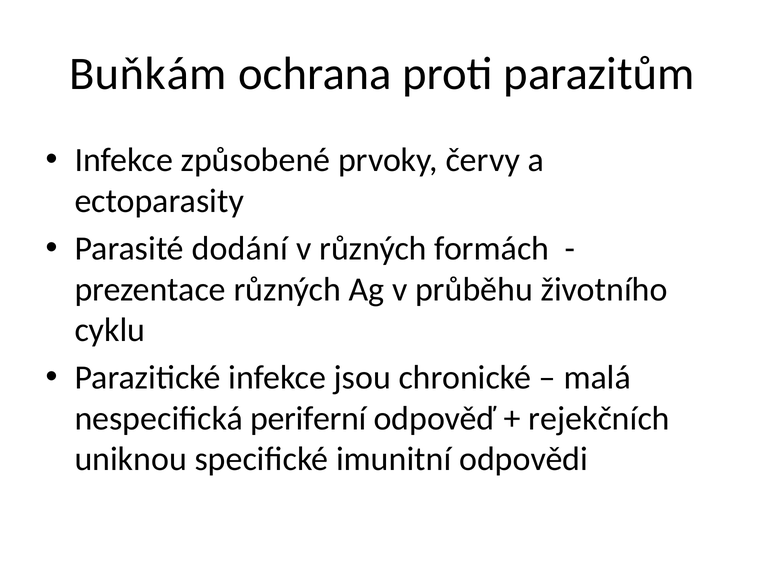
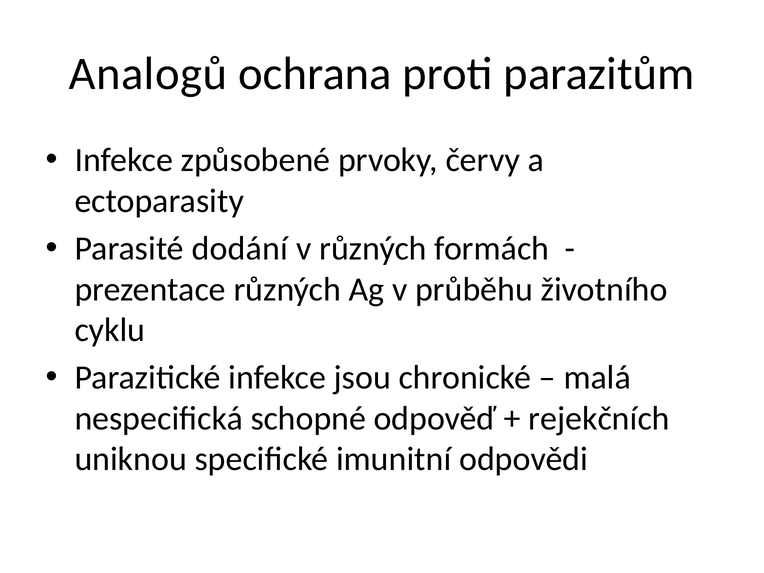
Buňkám: Buňkám -> Analogů
periferní: periferní -> schopné
